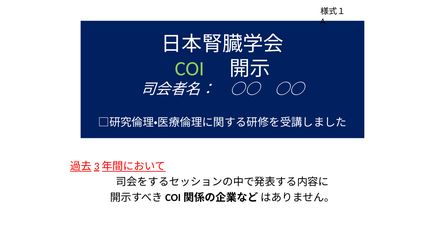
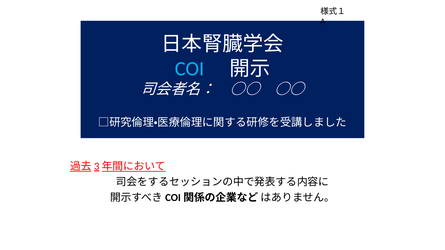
COI colour: light green -> light blue
